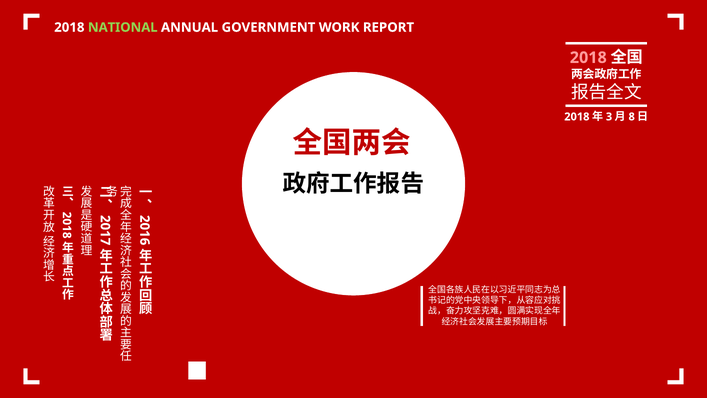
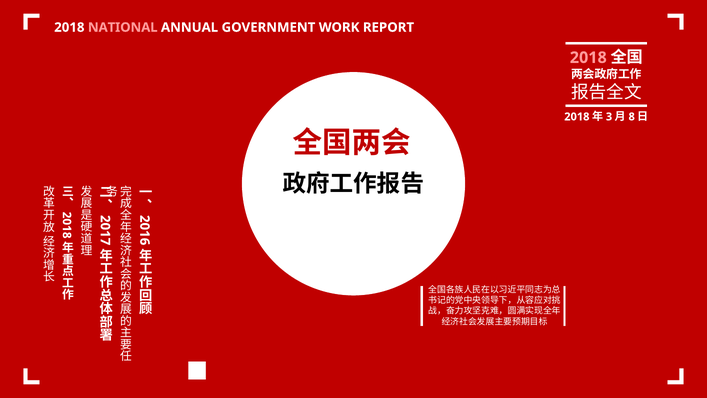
NATIONAL colour: light green -> pink
